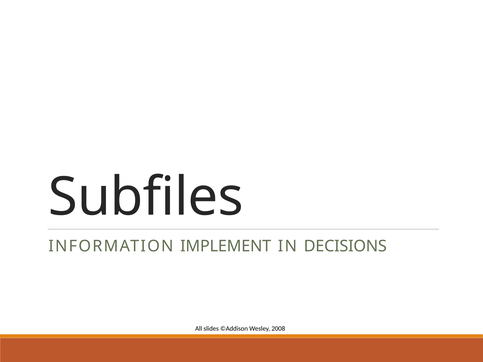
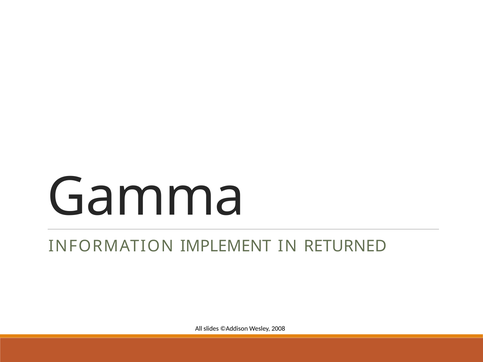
Subfiles: Subfiles -> Gamma
DECISIONS: DECISIONS -> RETURNED
